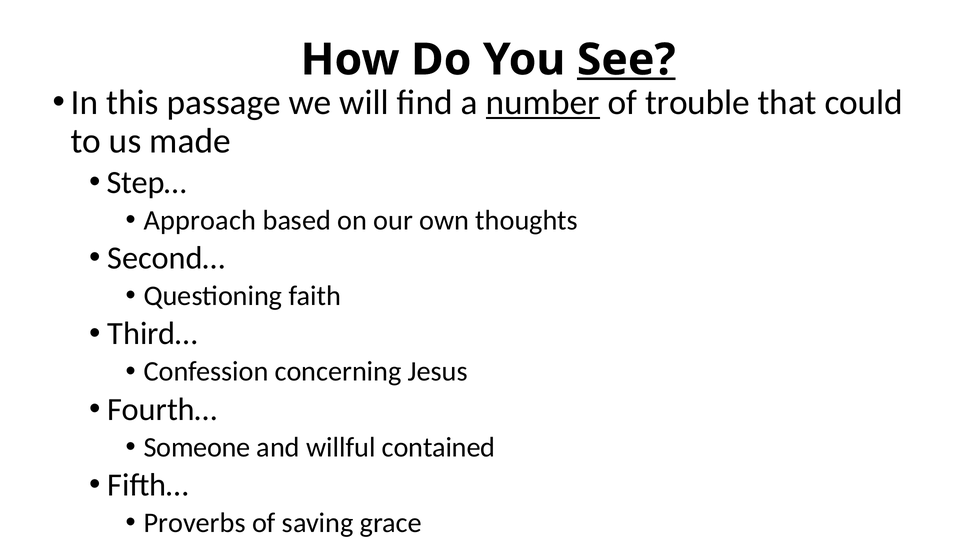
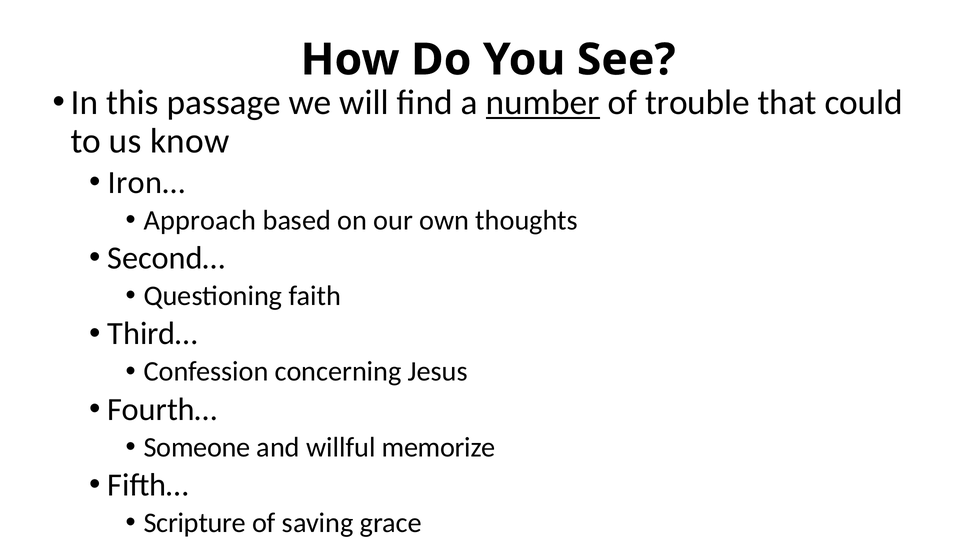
See underline: present -> none
made: made -> know
Step…: Step… -> Iron…
contained: contained -> memorize
Proverbs: Proverbs -> Scripture
